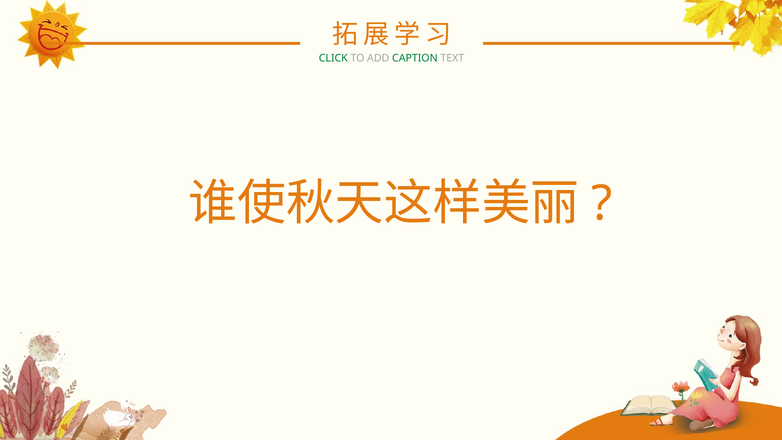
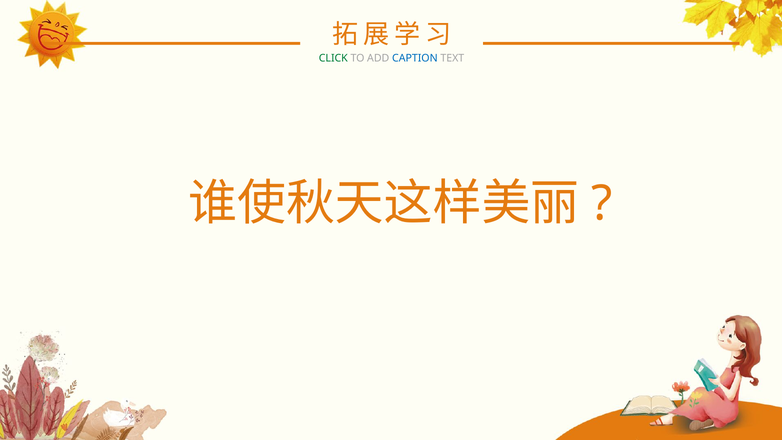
CAPTION colour: green -> blue
